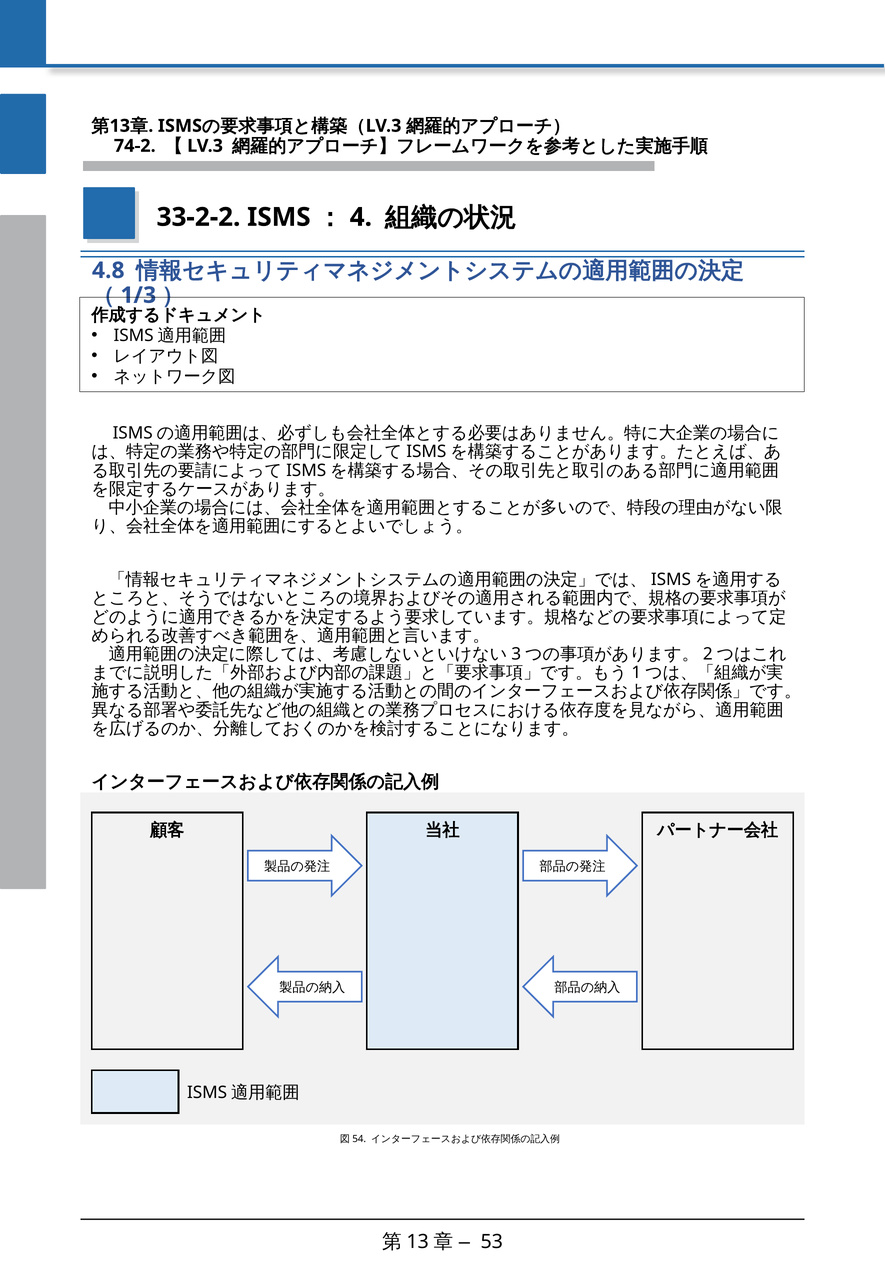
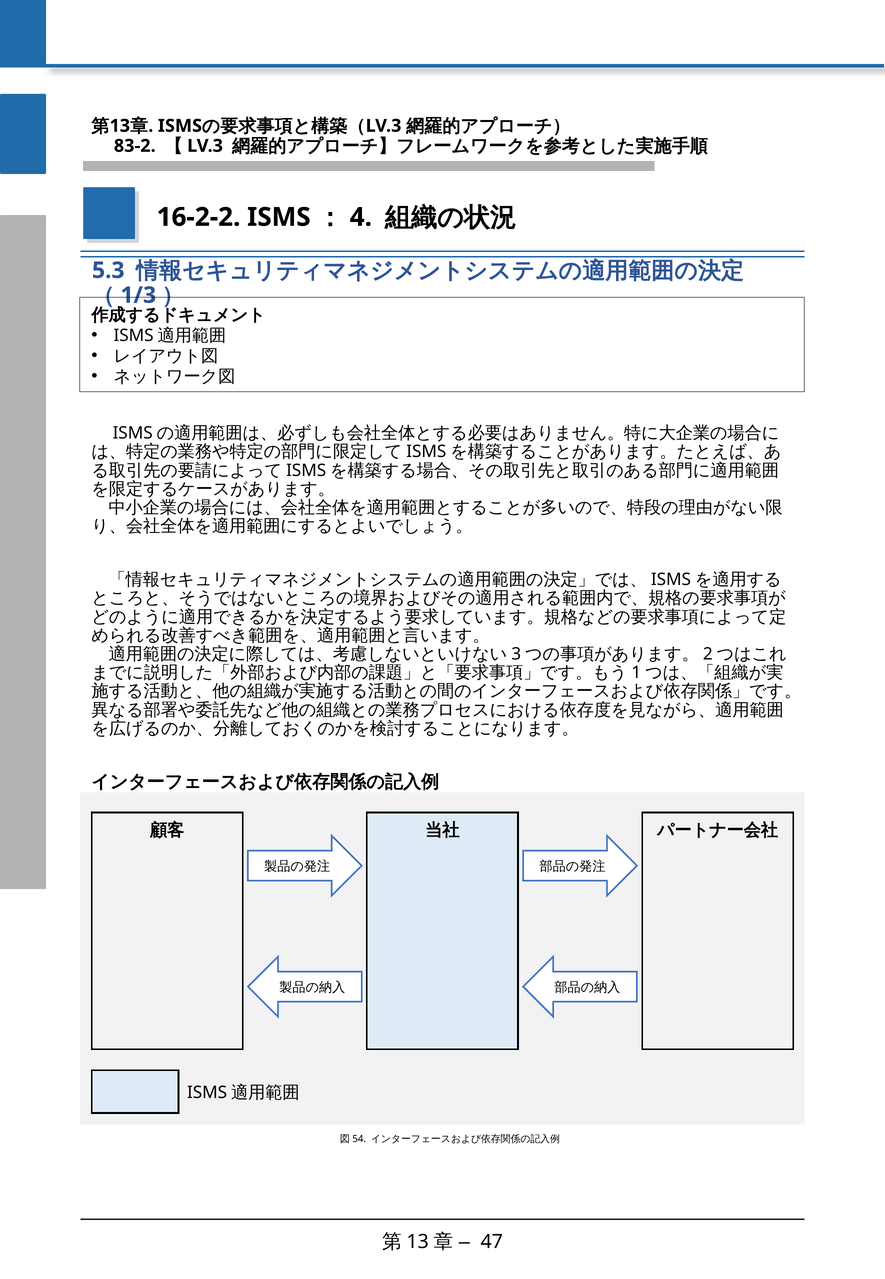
74-2: 74-2 -> 83-2
33-2-2: 33-2-2 -> 16-2-2
4.8: 4.8 -> 5.3
53: 53 -> 47
